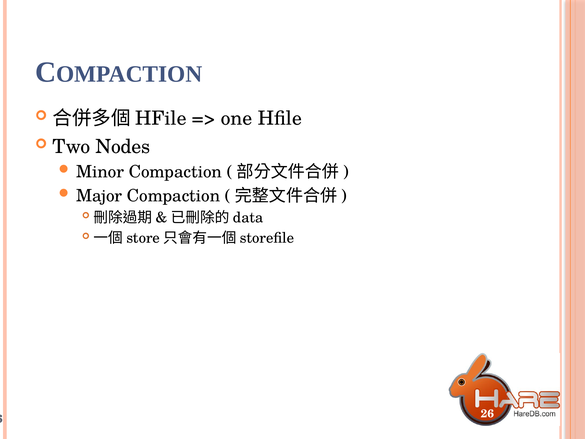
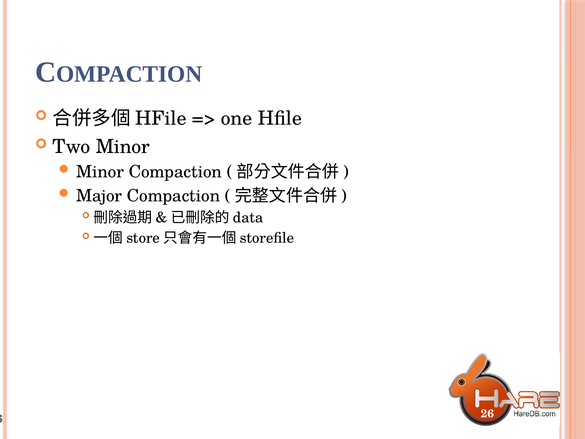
Two Nodes: Nodes -> Minor
